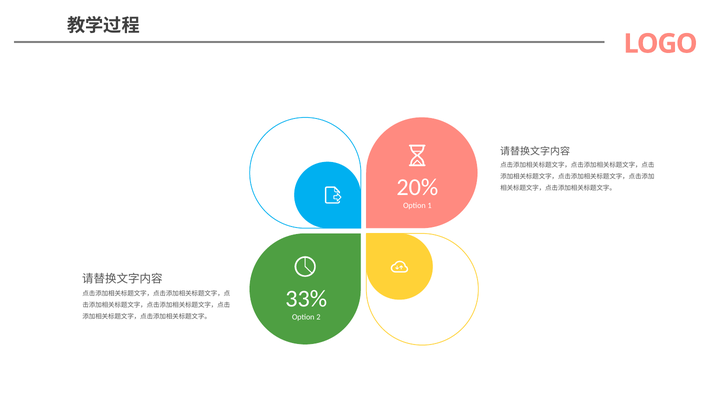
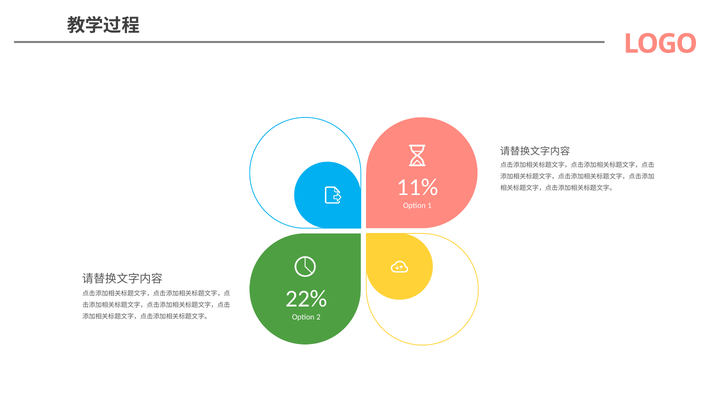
20%: 20% -> 11%
33%: 33% -> 22%
